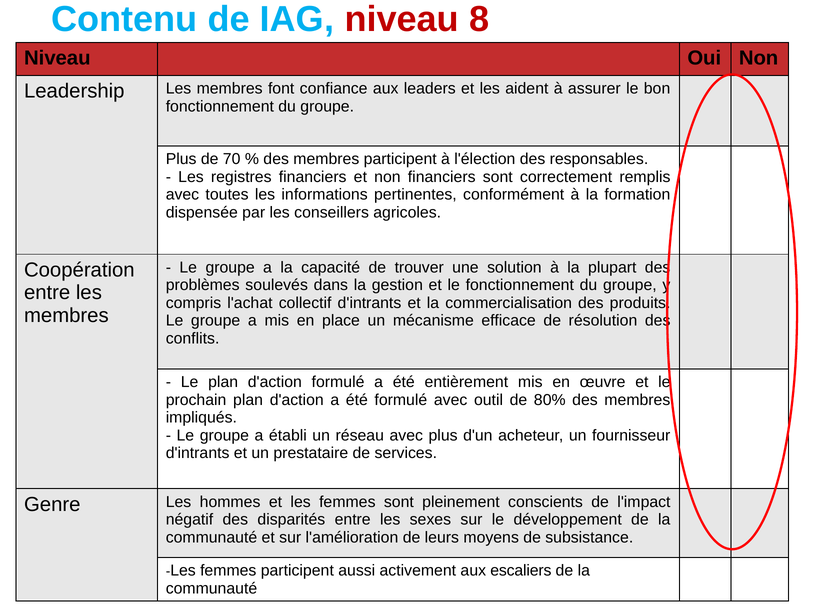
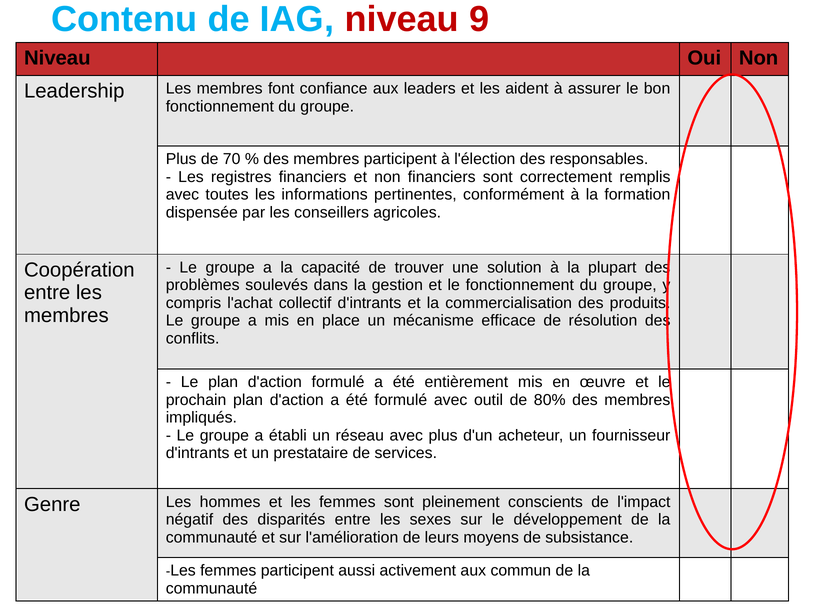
8: 8 -> 9
escaliers: escaliers -> commun
